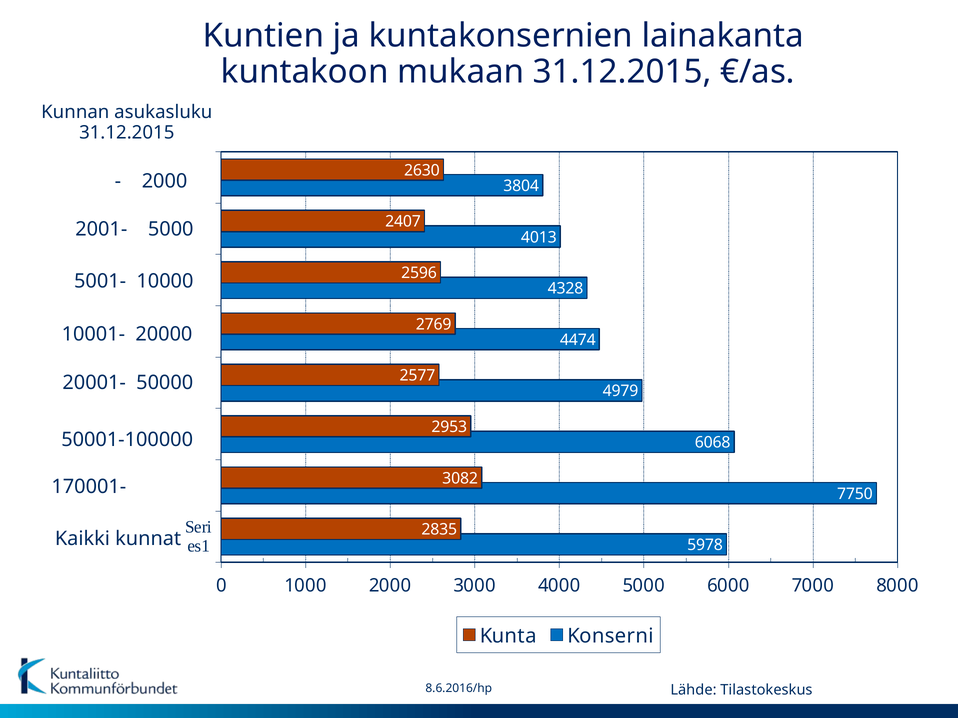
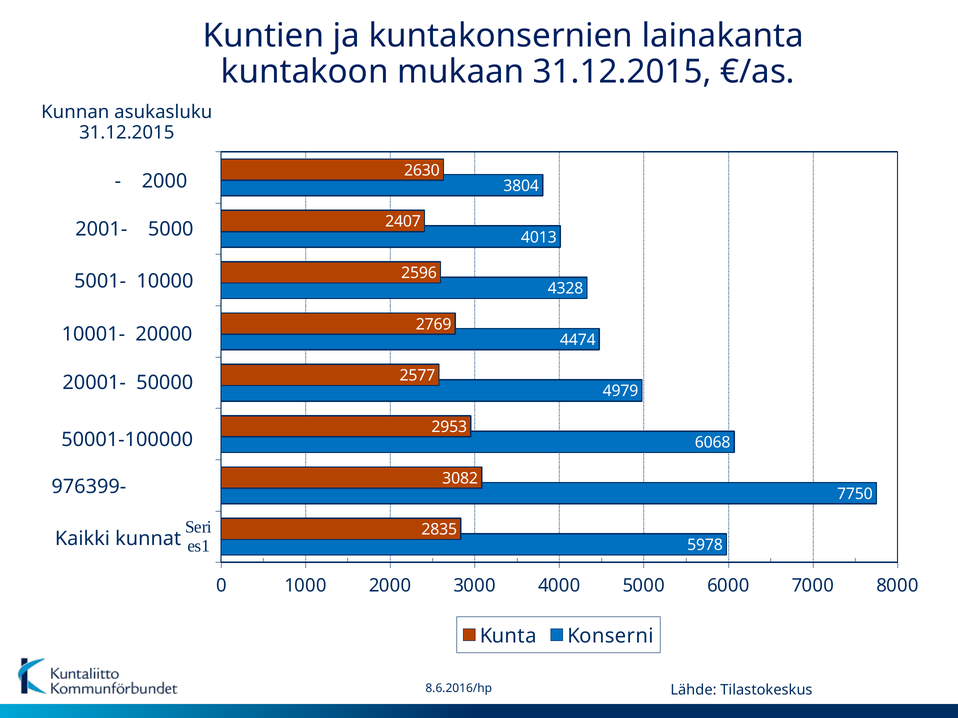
170001-: 170001- -> 976399-
